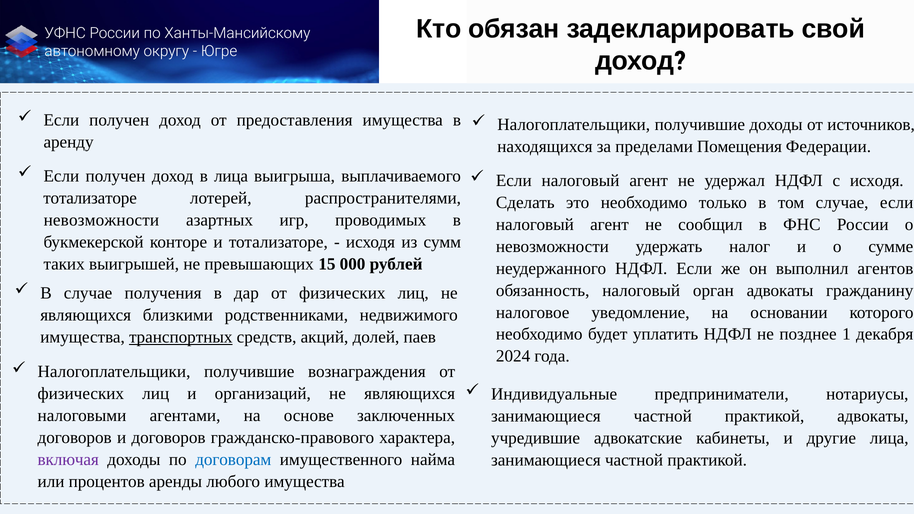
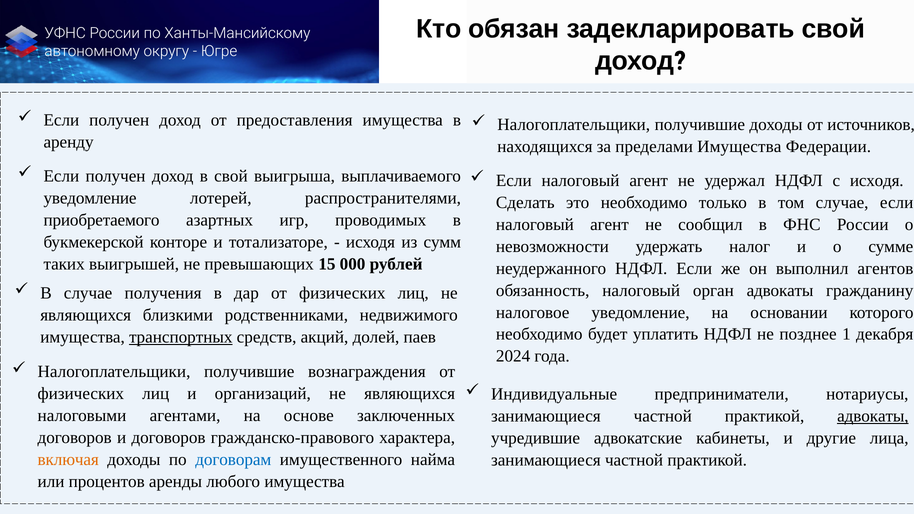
пределами Помещения: Помещения -> Имущества
в лица: лица -> свой
тотализаторе at (90, 198): тотализаторе -> уведомление
невозможности at (101, 220): невозможности -> приобретаемого
адвокаты at (873, 416) underline: none -> present
включая colour: purple -> orange
